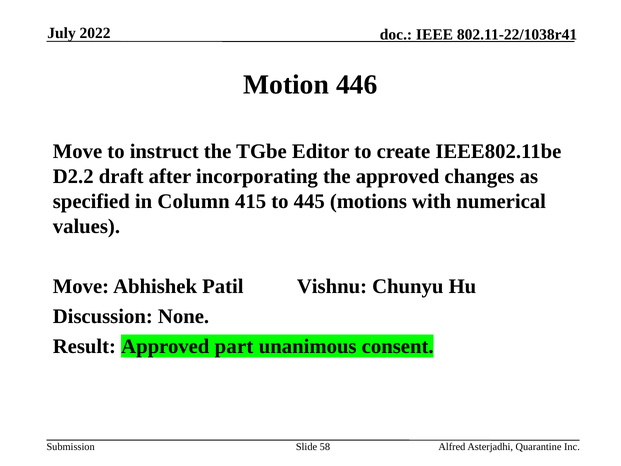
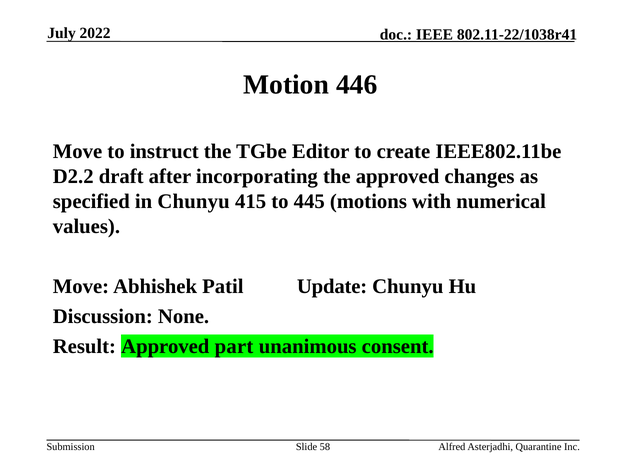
in Column: Column -> Chunyu
Vishnu: Vishnu -> Update
